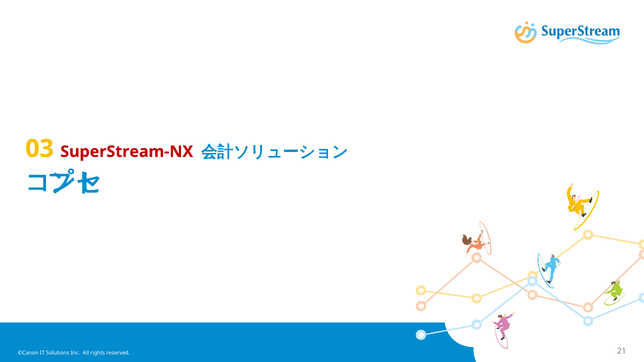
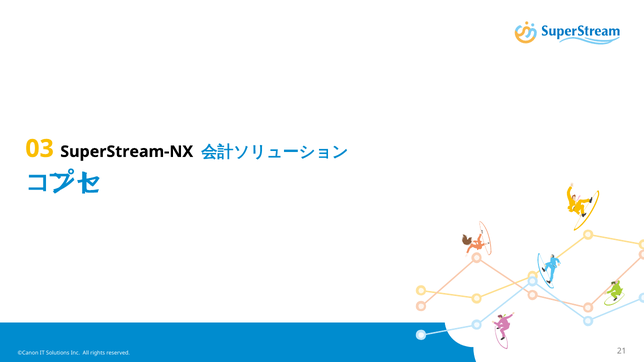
SuperStream-NX colour: red -> black
